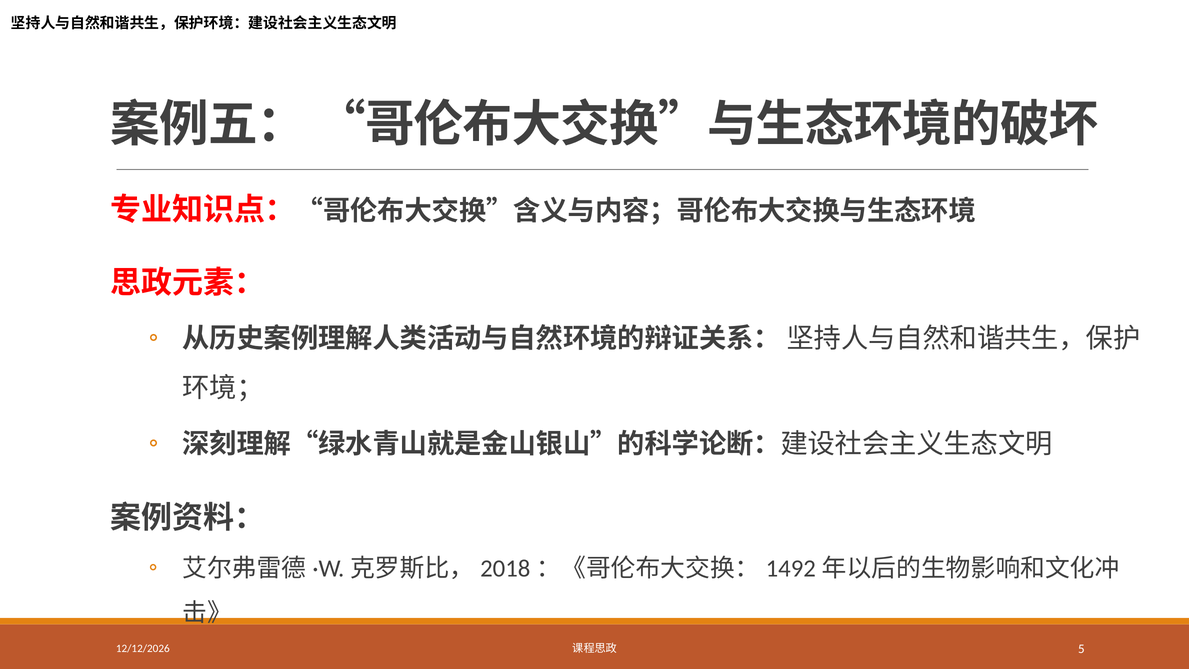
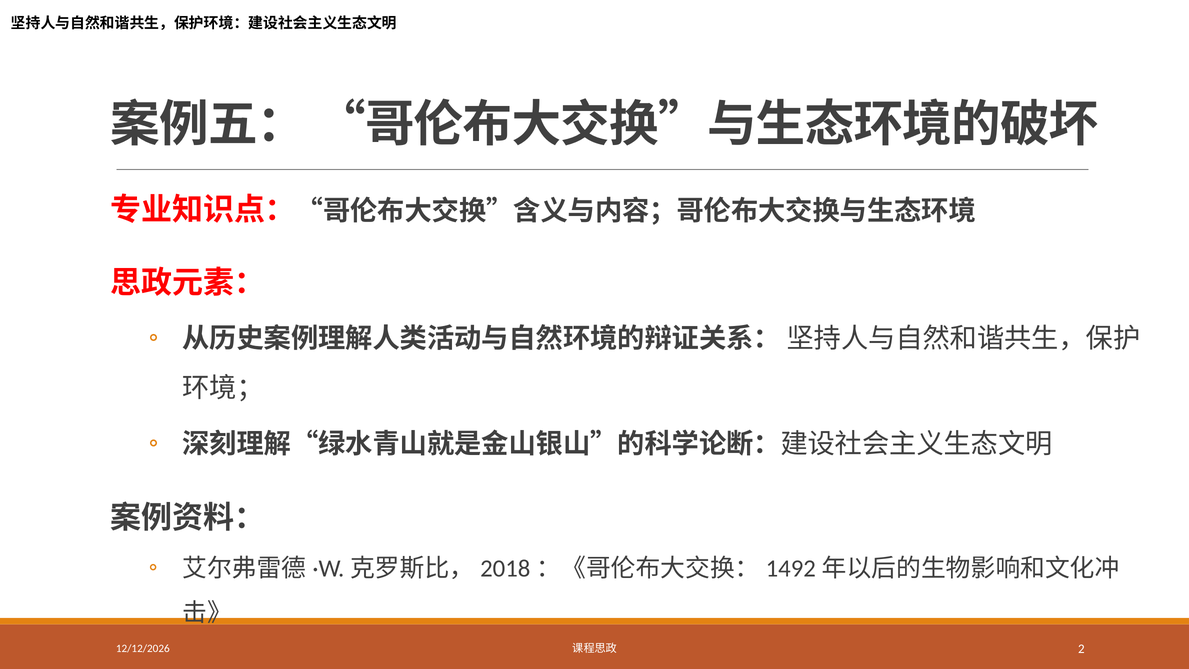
5: 5 -> 2
